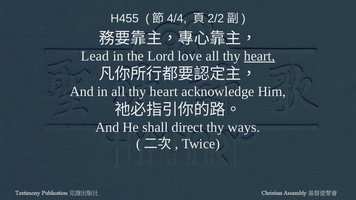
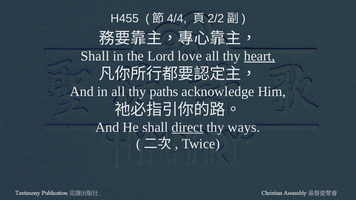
Lead at (95, 56): Lead -> Shall
in all thy heart: heart -> paths
direct underline: none -> present
